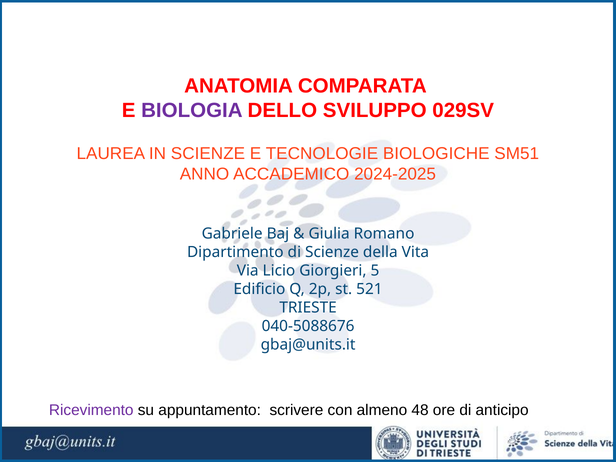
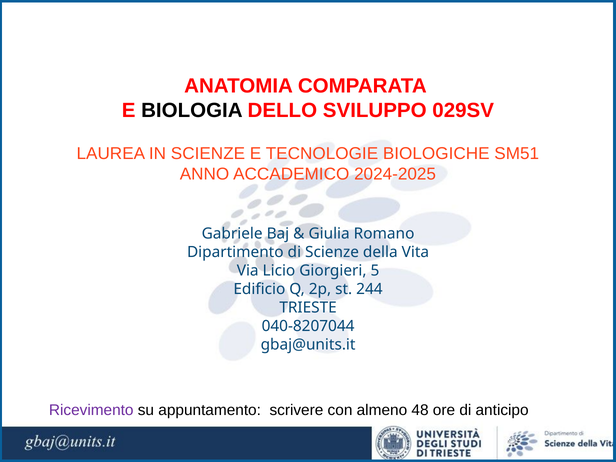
BIOLOGIA colour: purple -> black
521: 521 -> 244
040-5088676: 040-5088676 -> 040-8207044
